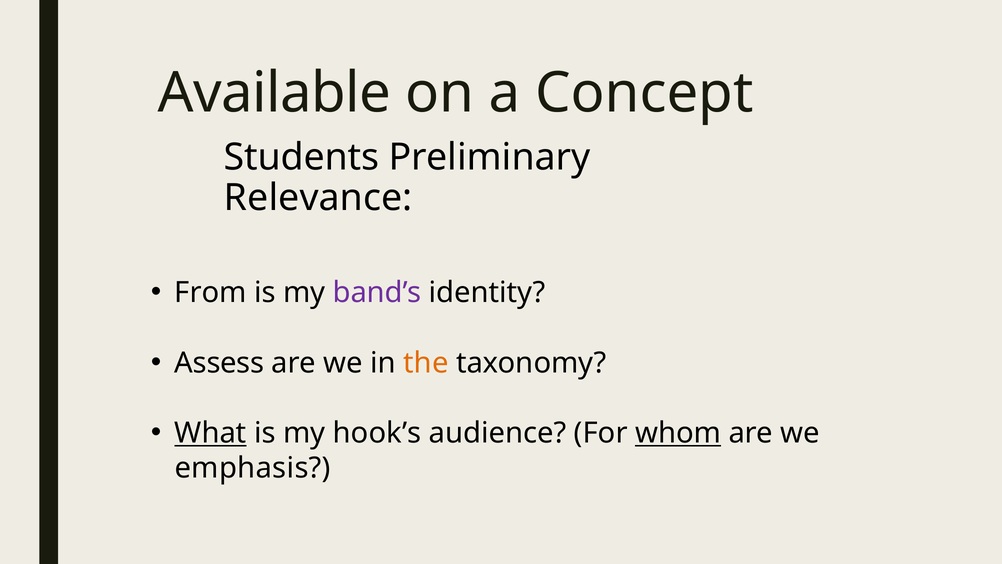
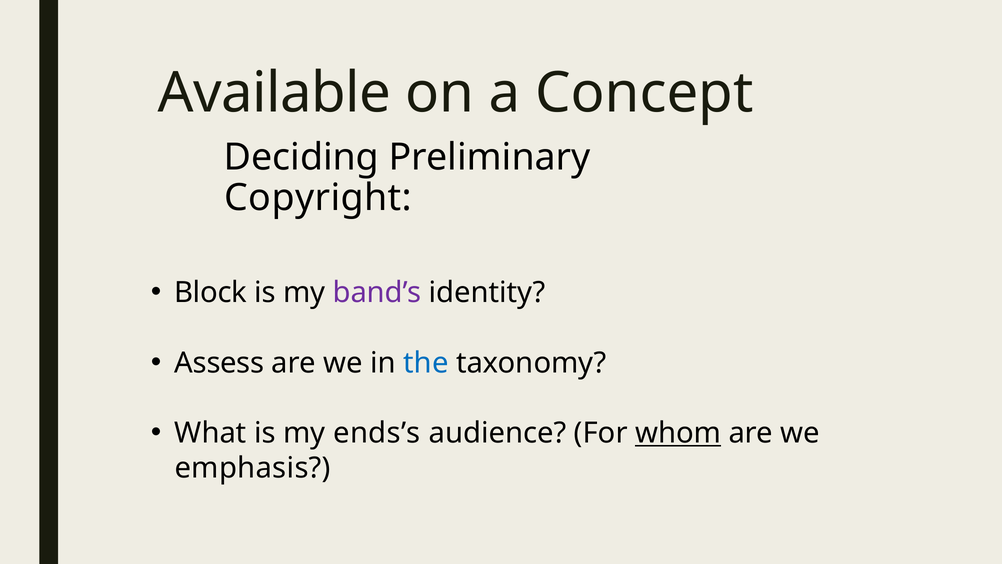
Students: Students -> Deciding
Relevance: Relevance -> Copyright
From: From -> Block
the colour: orange -> blue
What underline: present -> none
hook’s: hook’s -> ends’s
